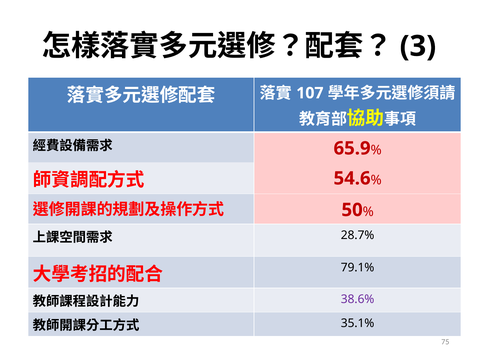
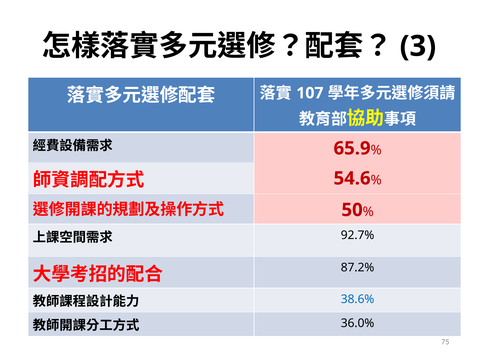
28.7%: 28.7% -> 92.7%
79.1%: 79.1% -> 87.2%
38.6% colour: purple -> blue
35.1%: 35.1% -> 36.0%
